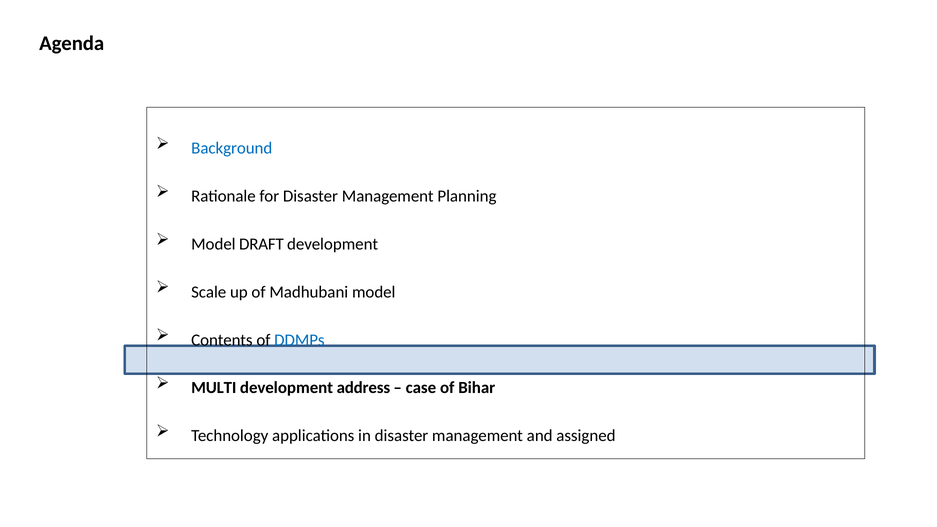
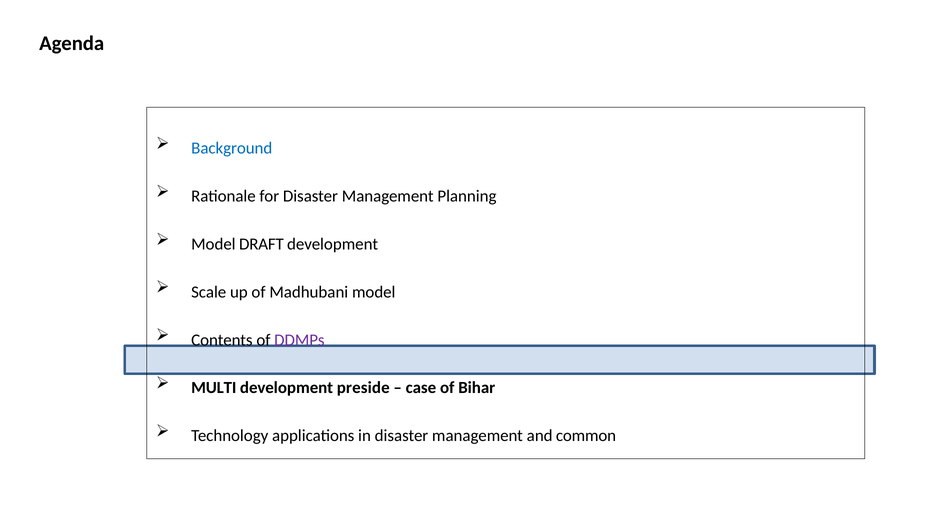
DDMPs colour: blue -> purple
address: address -> preside
assigned: assigned -> common
